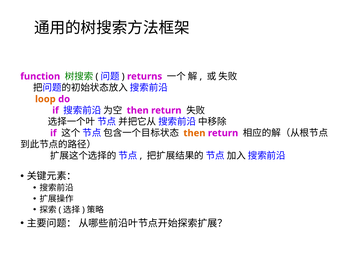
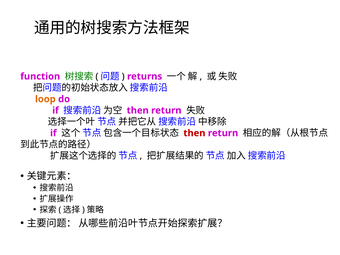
then at (194, 133) colour: orange -> red
